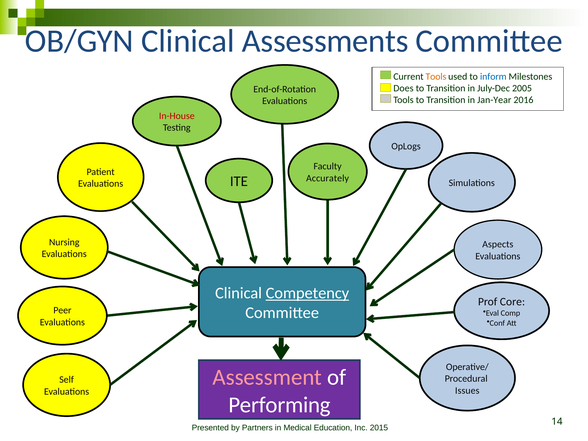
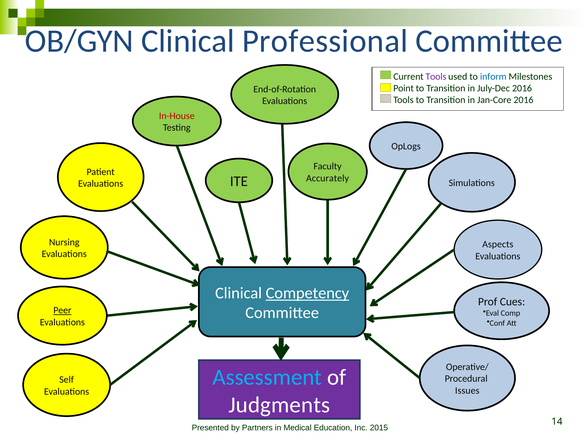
Assessments: Assessments -> Professional
Tools at (436, 77) colour: orange -> purple
Does: Does -> Point
July-Dec 2005: 2005 -> 2016
Jan-Year: Jan-Year -> Jan-Core
Core: Core -> Cues
Peer underline: none -> present
Assessment colour: pink -> light blue
Performing: Performing -> Judgments
